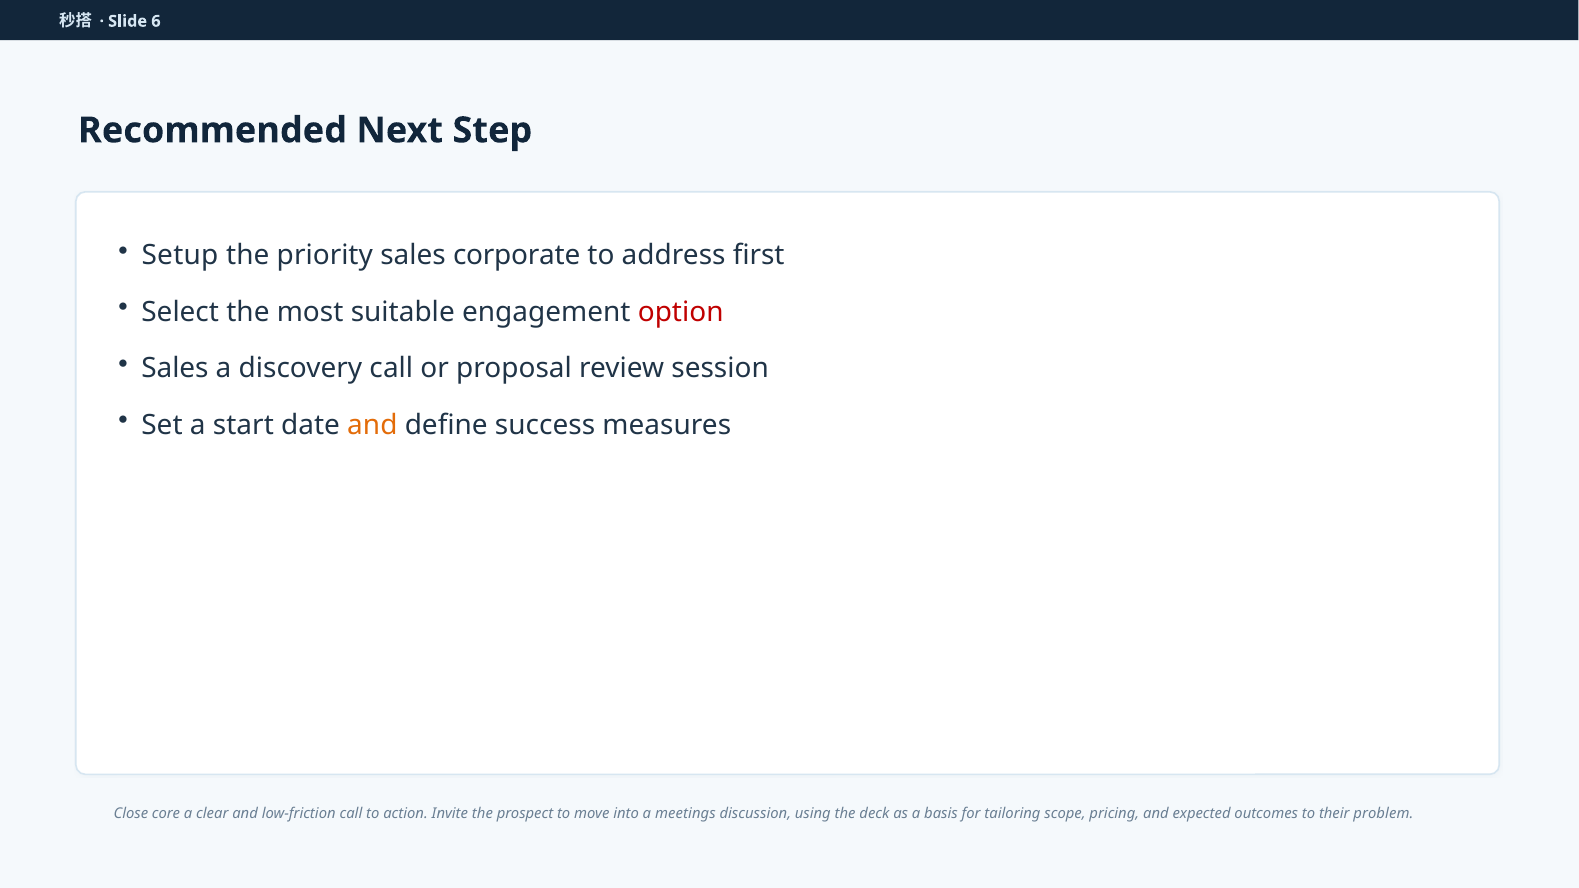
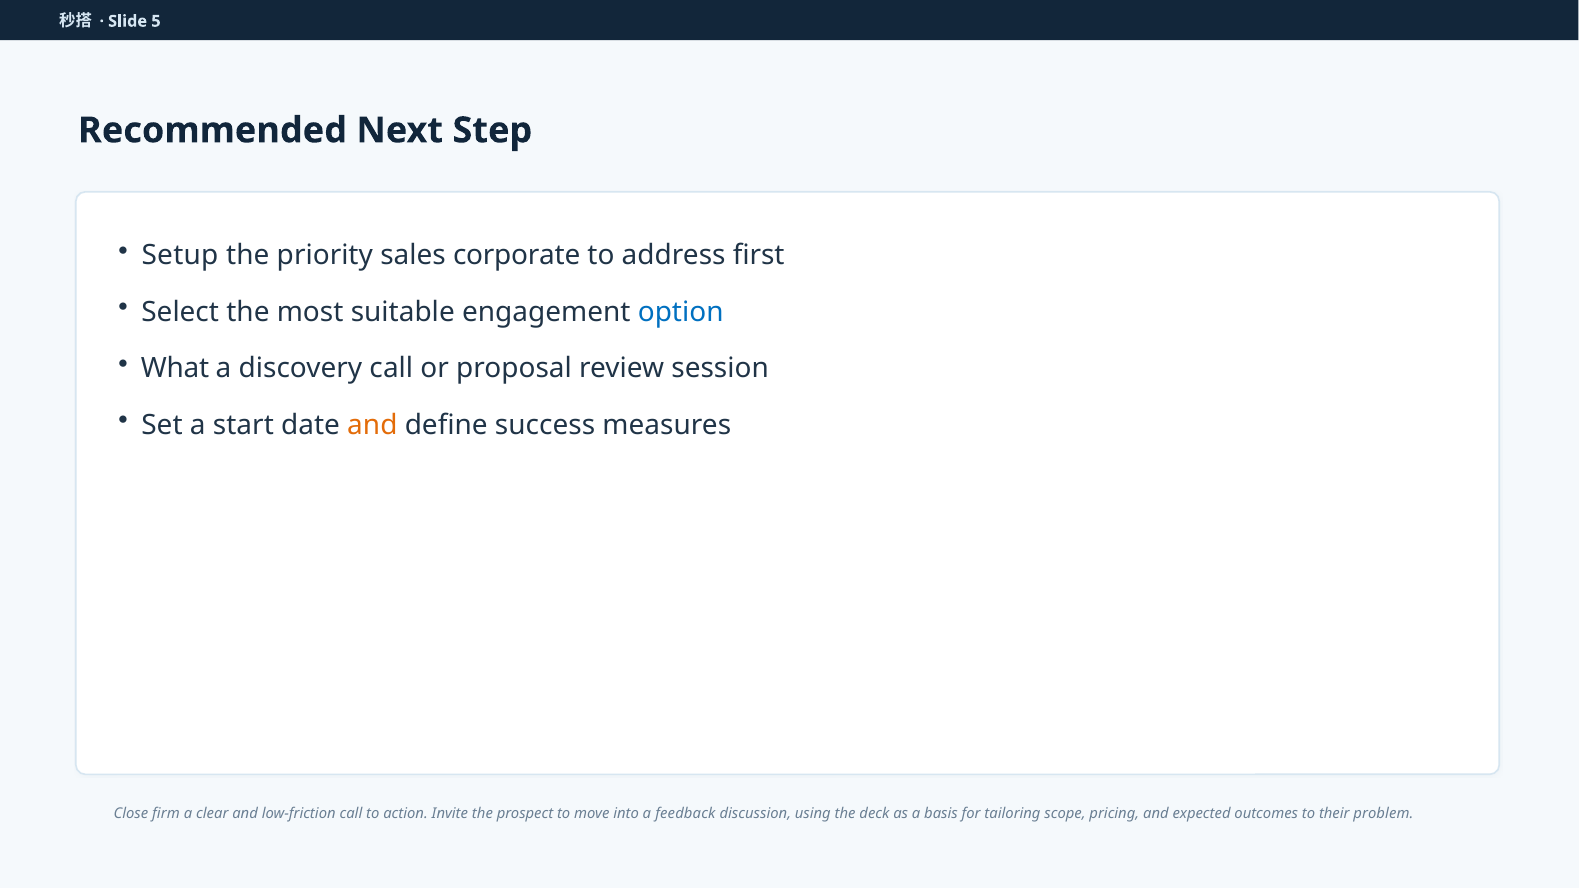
6: 6 -> 5
option colour: red -> blue
Sales at (175, 369): Sales -> What
core: core -> firm
meetings: meetings -> feedback
